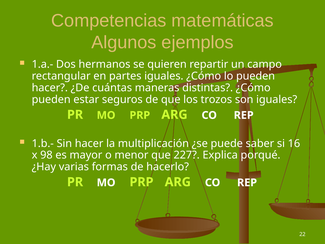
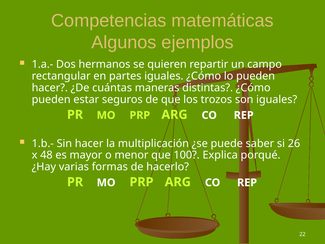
16: 16 -> 26
98: 98 -> 48
227: 227 -> 100
